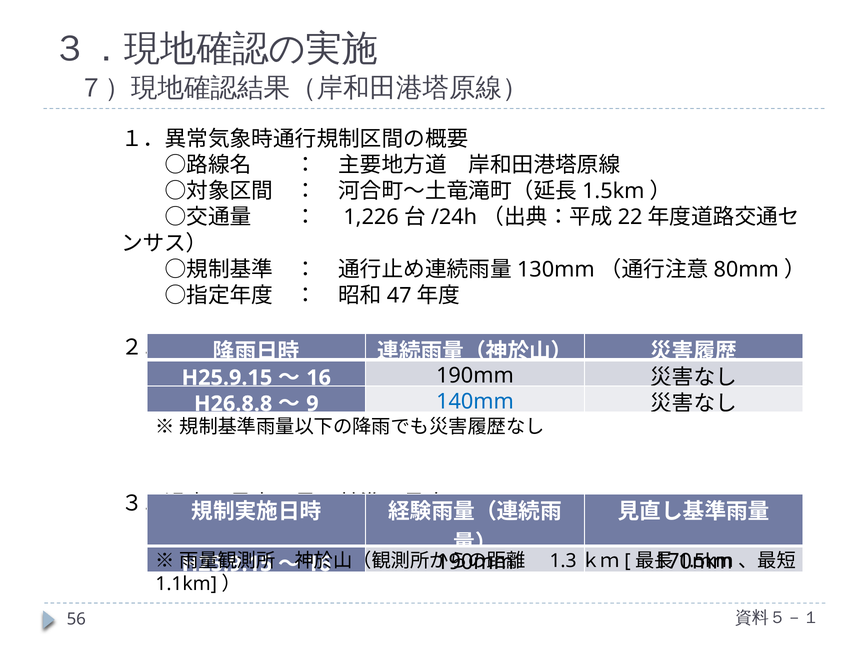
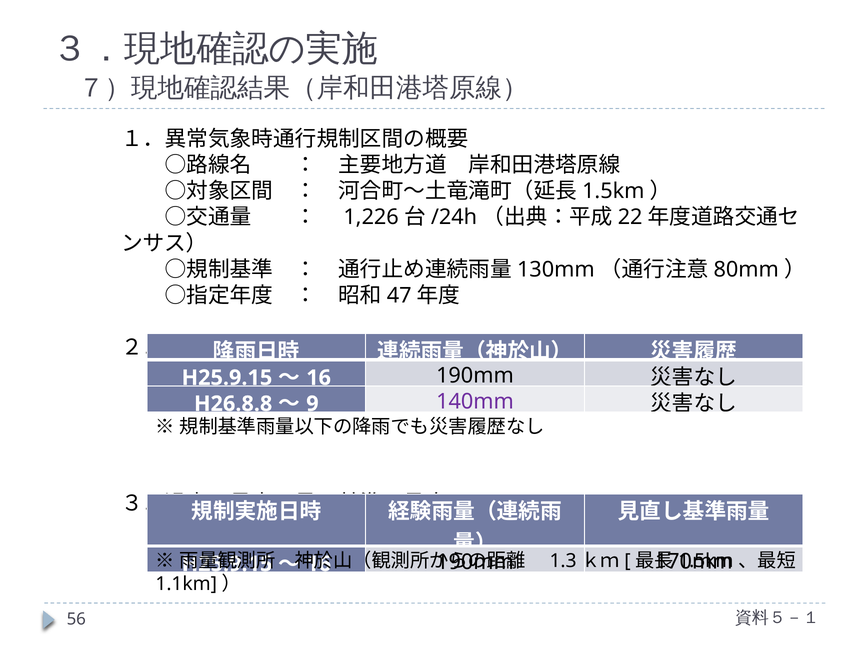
140mm colour: blue -> purple
